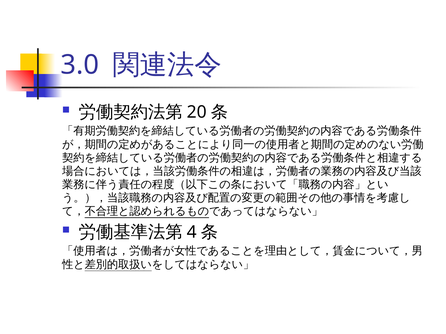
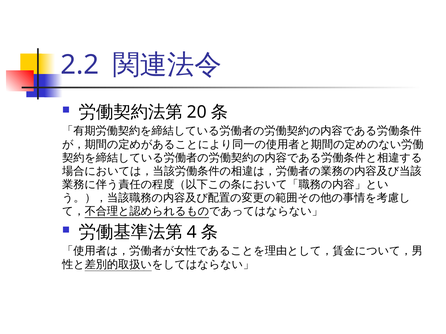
3.0: 3.0 -> 2.2
